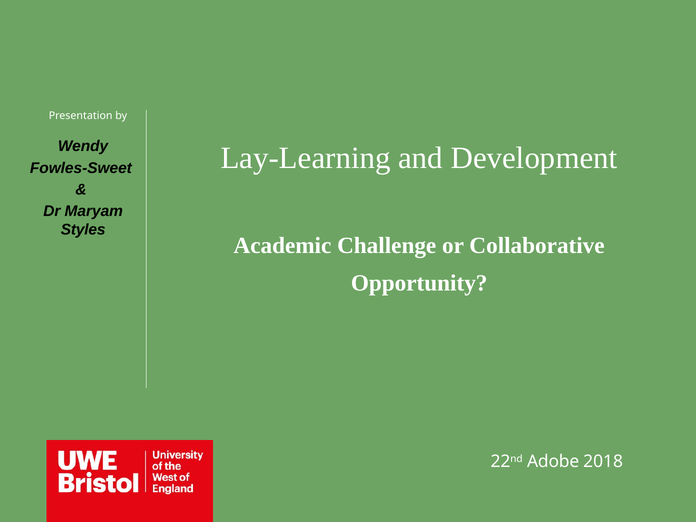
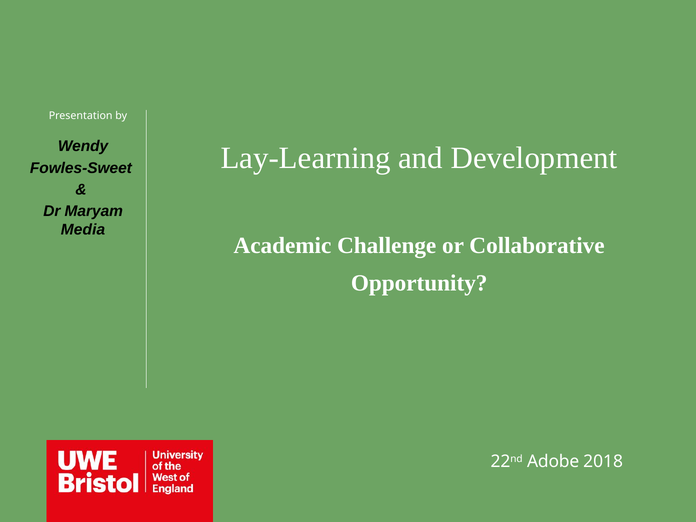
Styles: Styles -> Media
